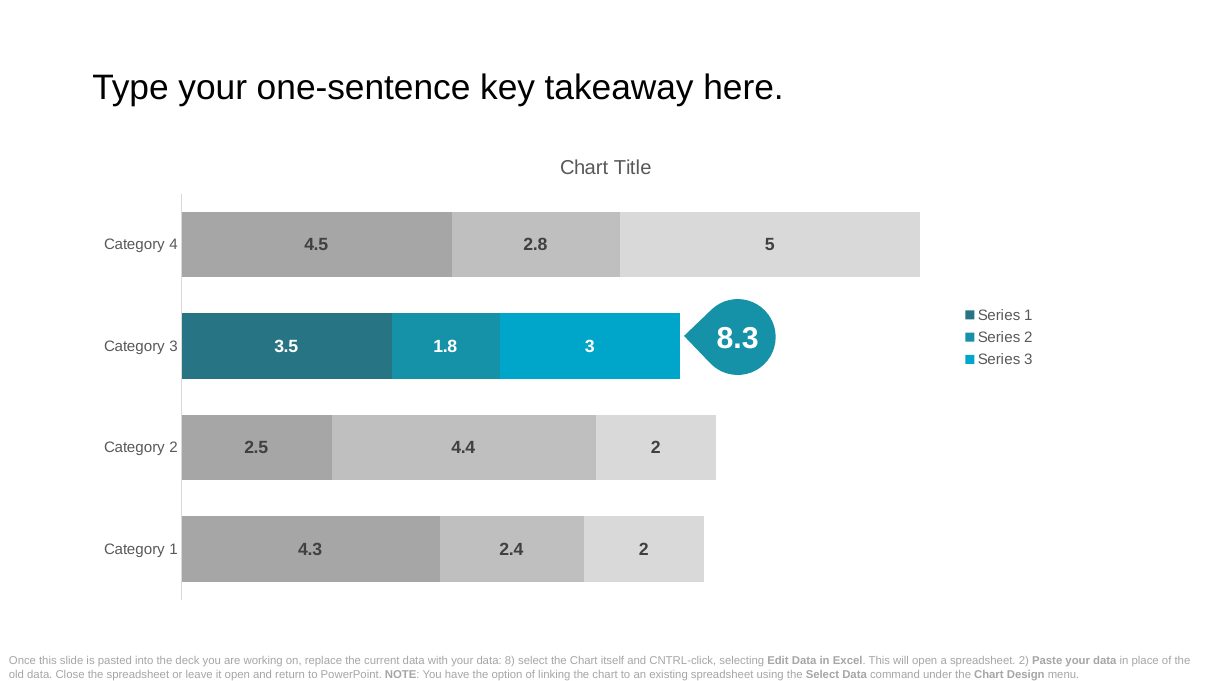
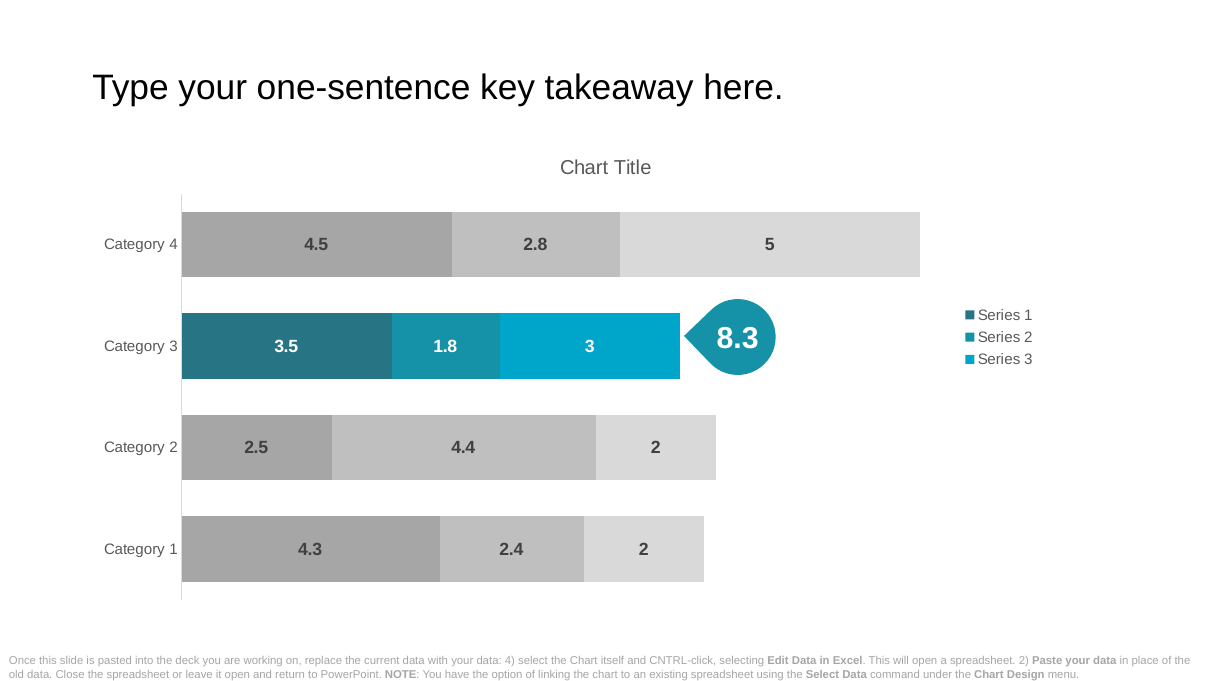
data 8: 8 -> 4
